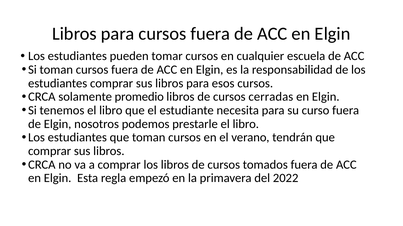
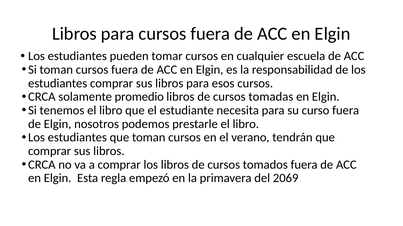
cerradas: cerradas -> tomadas
2022: 2022 -> 2069
